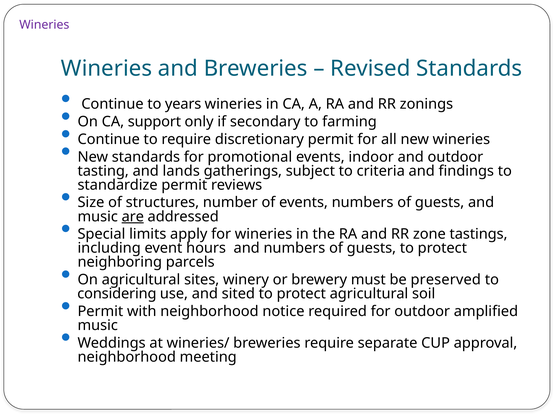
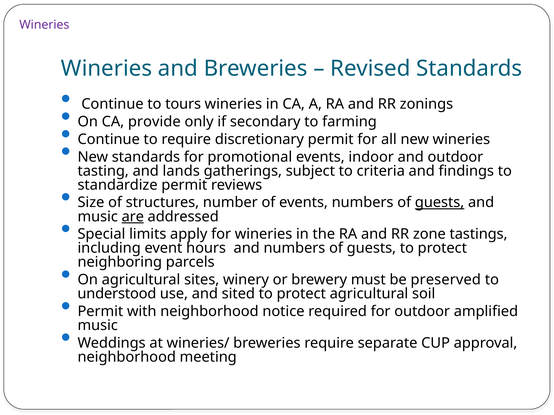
years: years -> tours
support: support -> provide
guests at (440, 203) underline: none -> present
considering: considering -> understood
